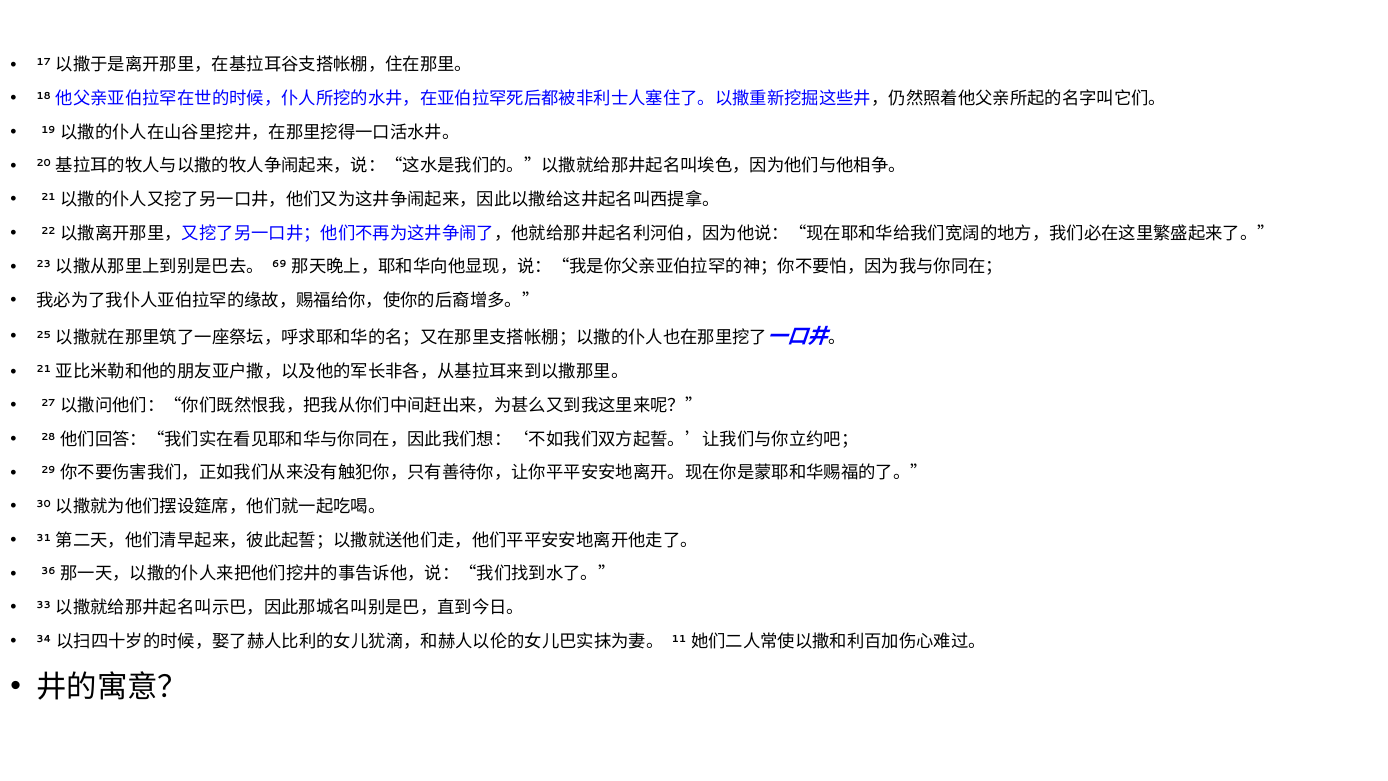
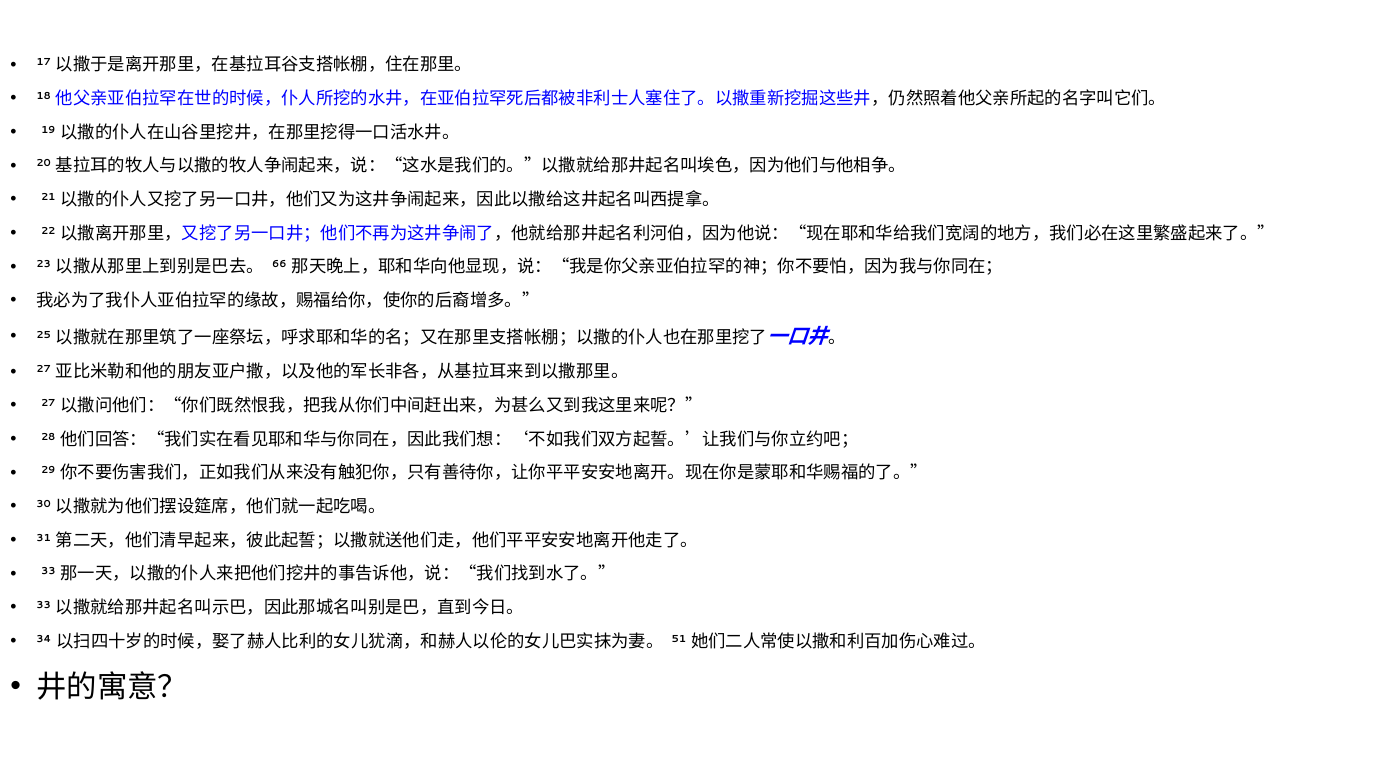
69: 69 -> 66
21 at (44, 369): 21 -> 27
36 at (48, 571): 36 -> 33
11: 11 -> 51
